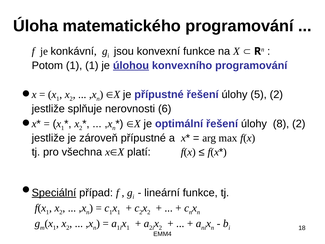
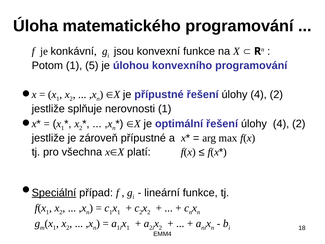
1 1: 1 -> 5
úlohou underline: present -> none
přípustné řešení úlohy 5: 5 -> 4
nerovnosti 6: 6 -> 1
optimální řešení úlohy 8: 8 -> 4
